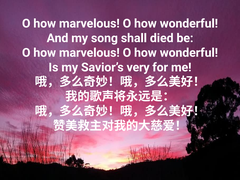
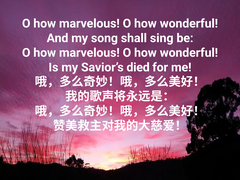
died: died -> sing
very: very -> died
